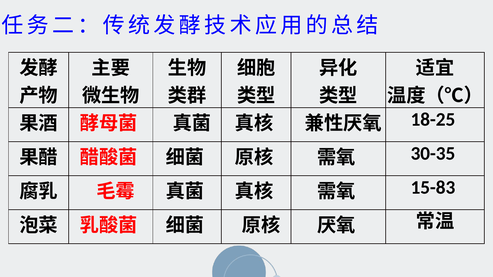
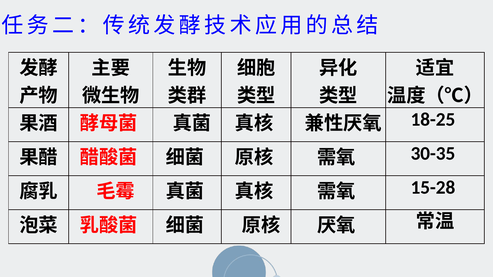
15-83: 15-83 -> 15-28
